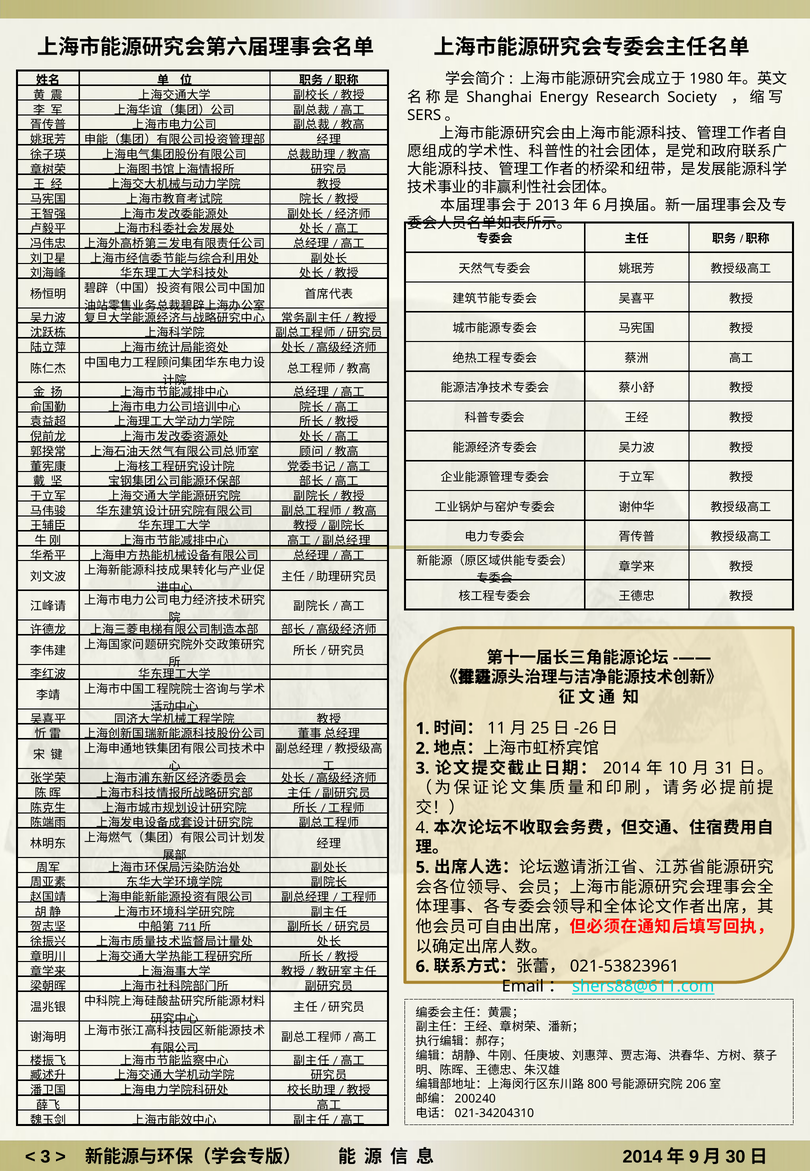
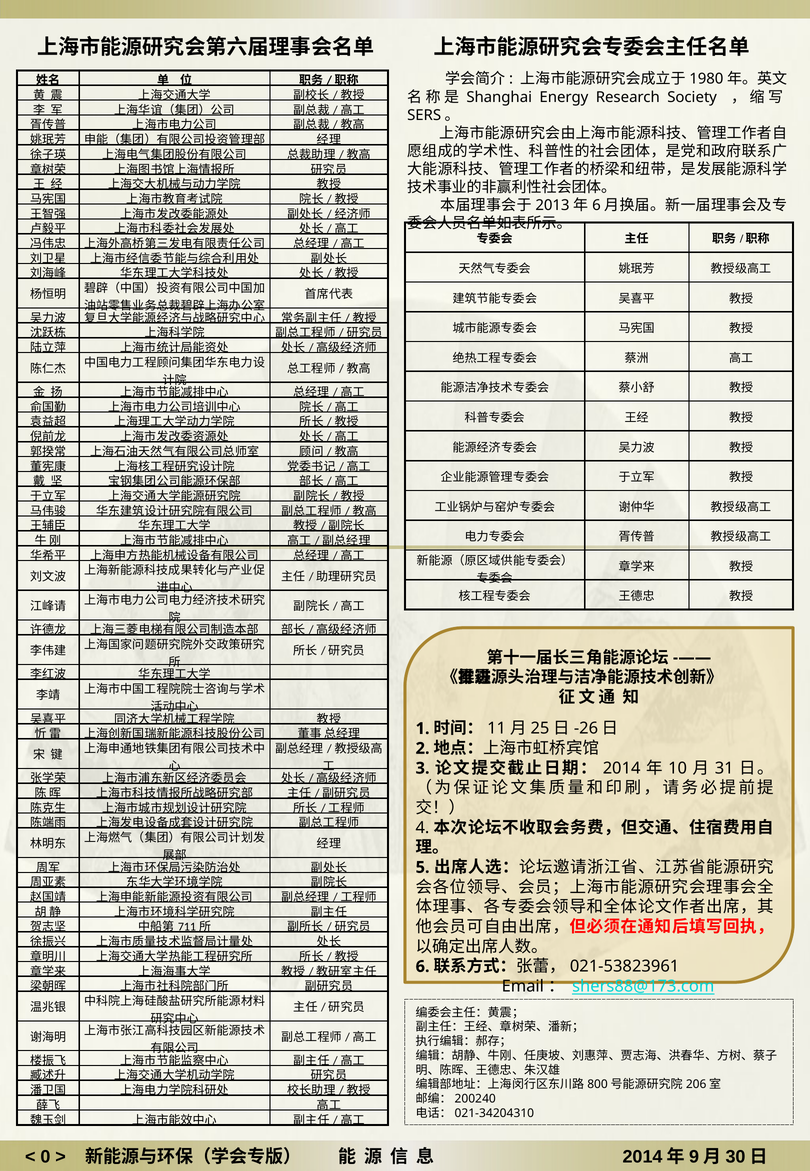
shers88@611.com: shers88@611.com -> shers88@173.com
3 at (45, 1156): 3 -> 0
